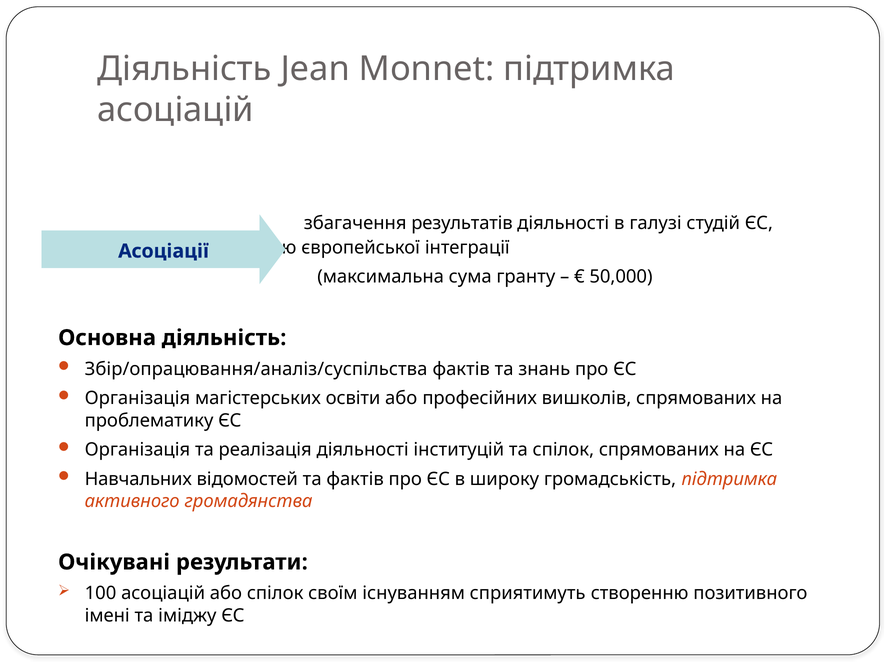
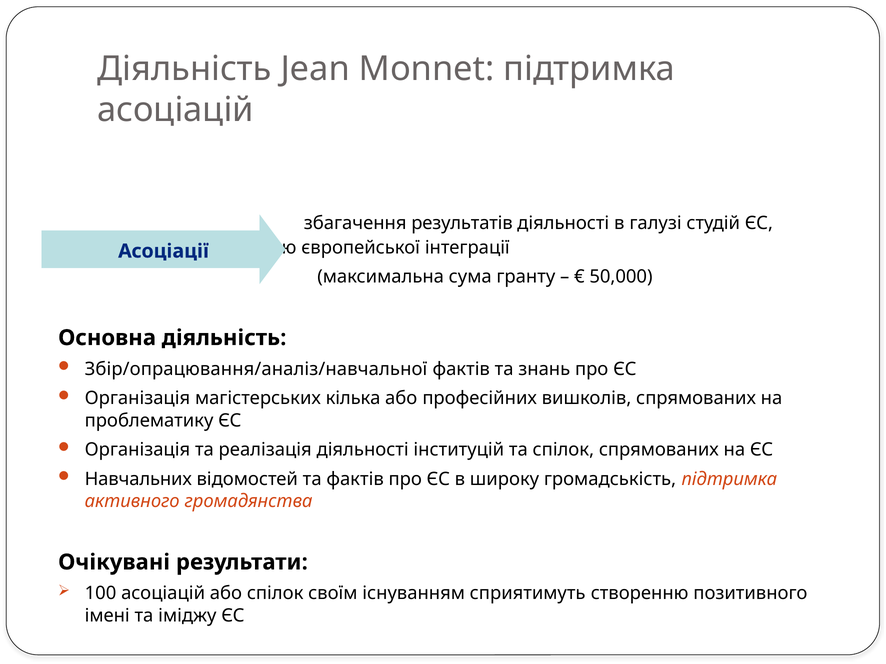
Збір/опрацювання/аналіз/суспільства: Збір/опрацювання/аналіз/суспільства -> Збір/опрацювання/аналіз/навчальної
освіти: освіти -> кілька
